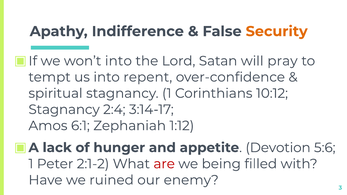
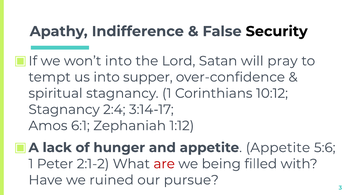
Security colour: orange -> black
repent: repent -> supper
appetite Devotion: Devotion -> Appetite
enemy: enemy -> pursue
